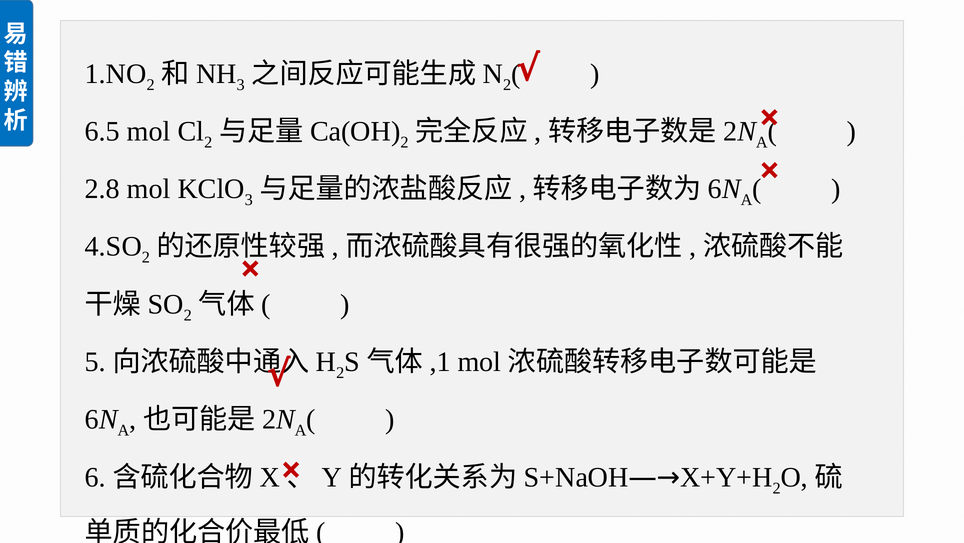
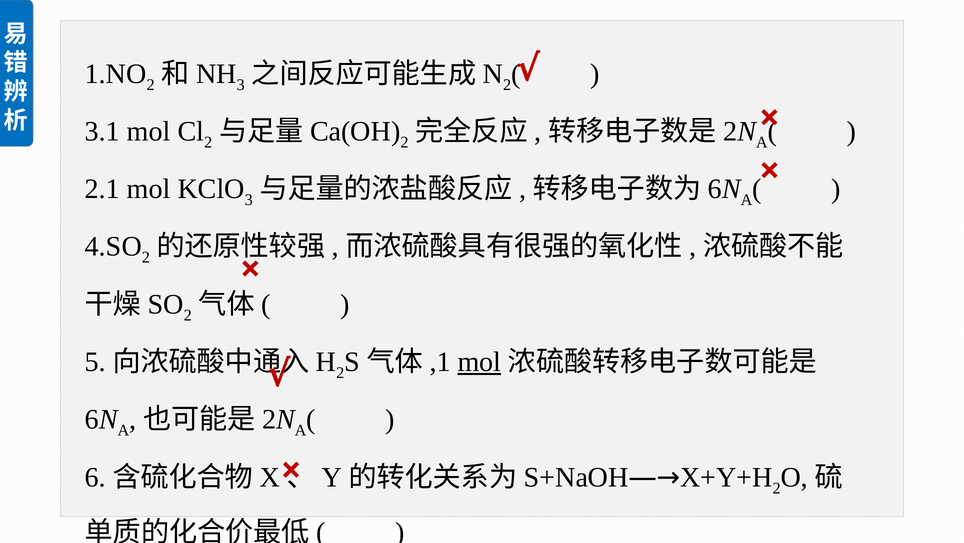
6.5: 6.5 -> 3.1
2.8: 2.8 -> 2.1
mol at (479, 362) underline: none -> present
